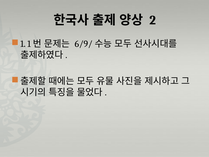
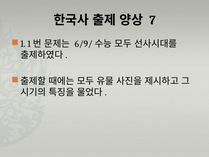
2: 2 -> 7
